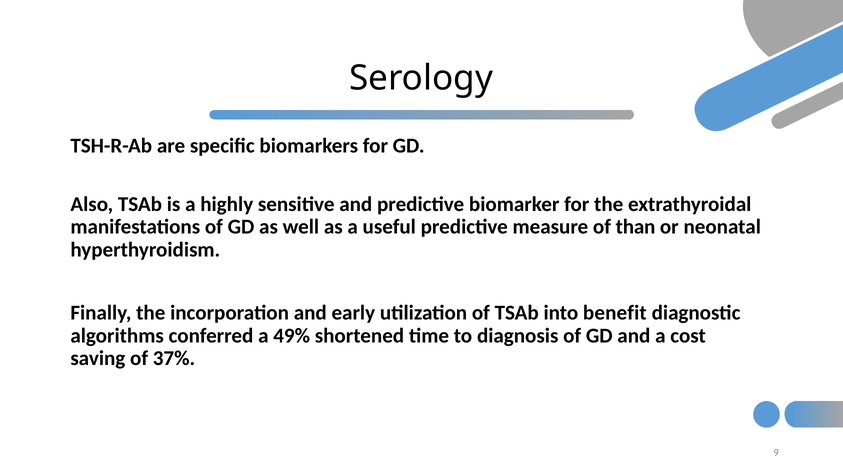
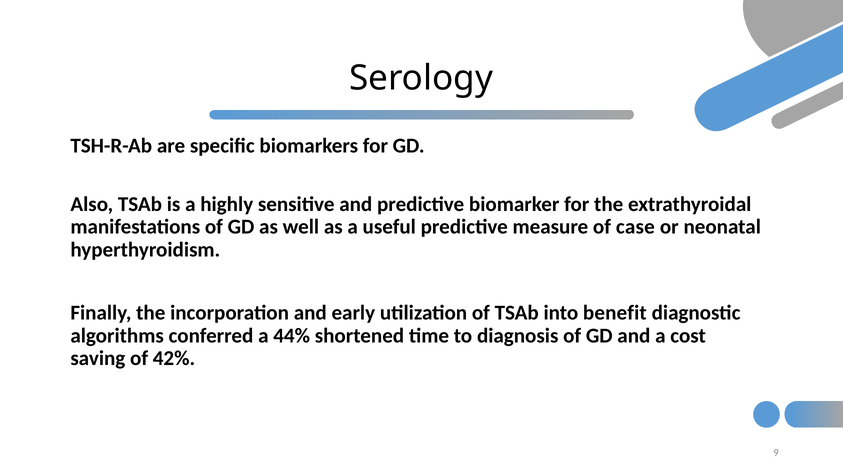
than: than -> case
49%: 49% -> 44%
37%: 37% -> 42%
